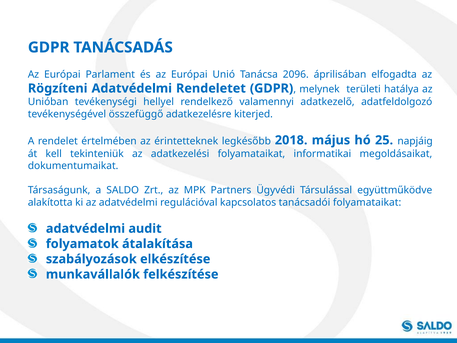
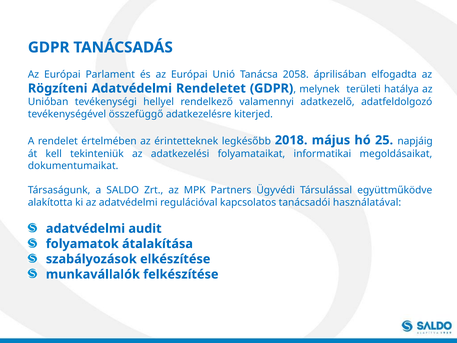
2096: 2096 -> 2058
tanácsadói folyamataikat: folyamataikat -> használatával
